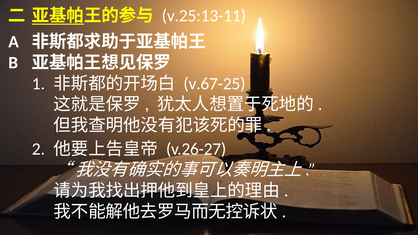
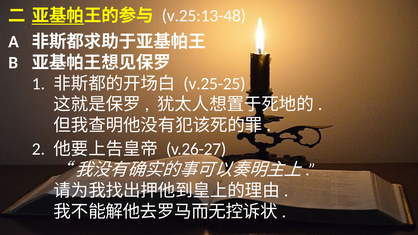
v.25:13-11: v.25:13-11 -> v.25:13-48
v.67-25: v.67-25 -> v.25-25
